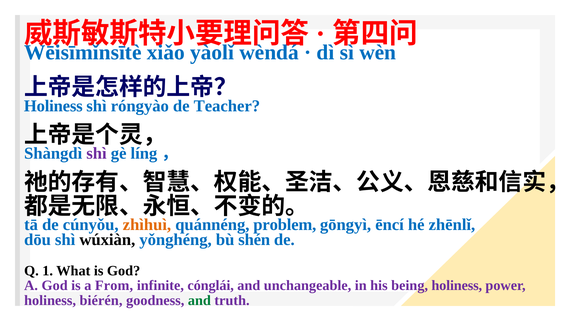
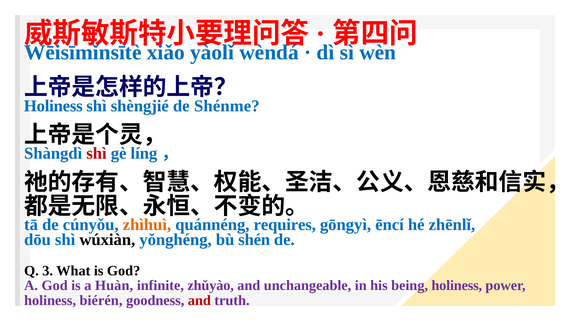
róngyào: róngyào -> shèngjié
Teacher: Teacher -> Shénme
shì at (97, 153) colour: purple -> red
problem: problem -> requires
1: 1 -> 3
From: From -> Huàn
cónglái: cónglái -> zhǔyào
and at (199, 300) colour: green -> red
